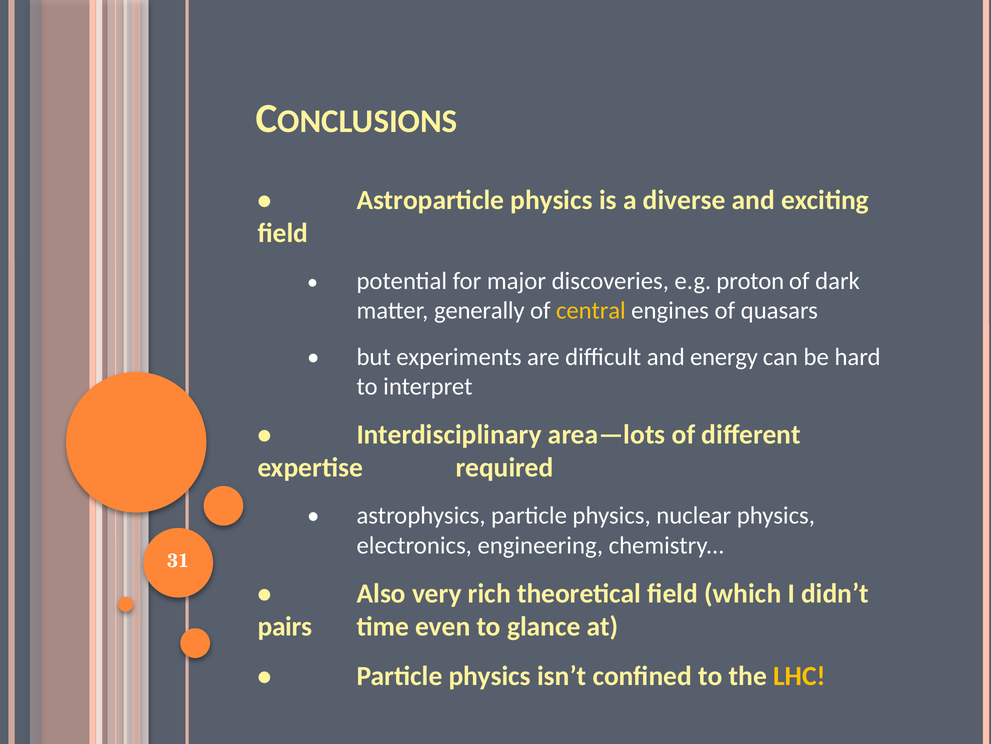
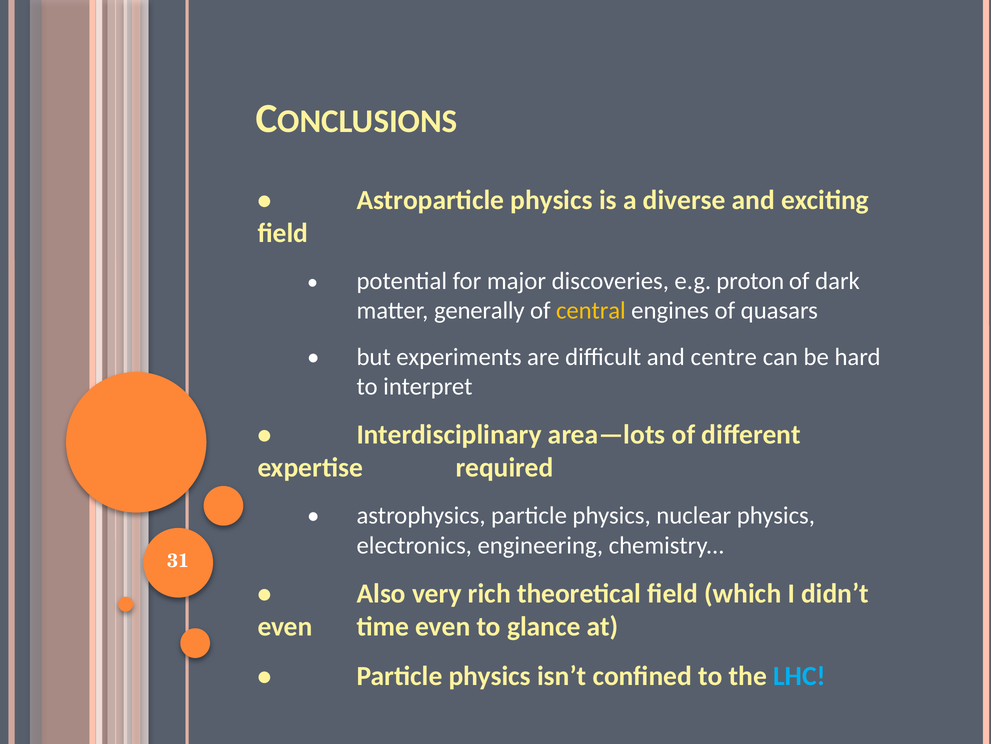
energy: energy -> centre
pairs at (285, 626): pairs -> even
LHC colour: yellow -> light blue
